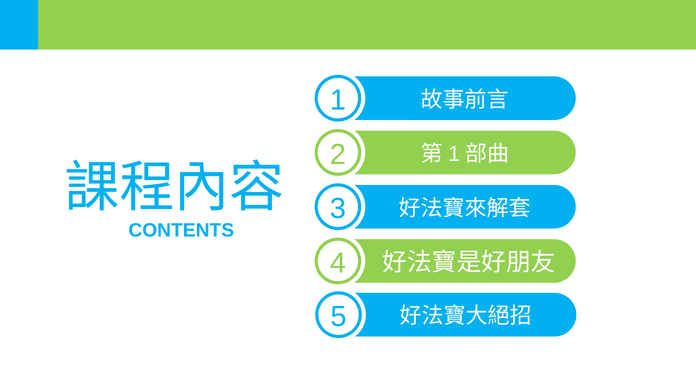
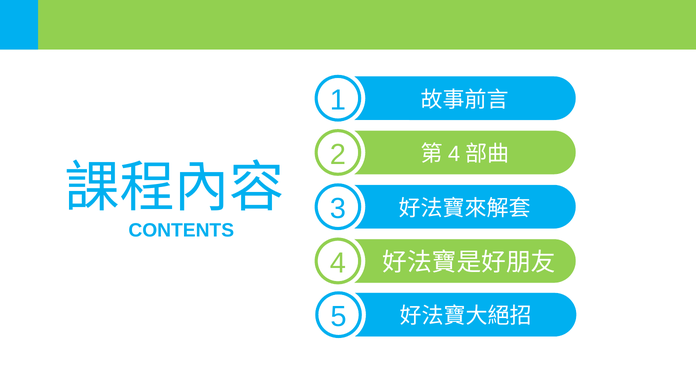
1 at (454, 154): 1 -> 4
